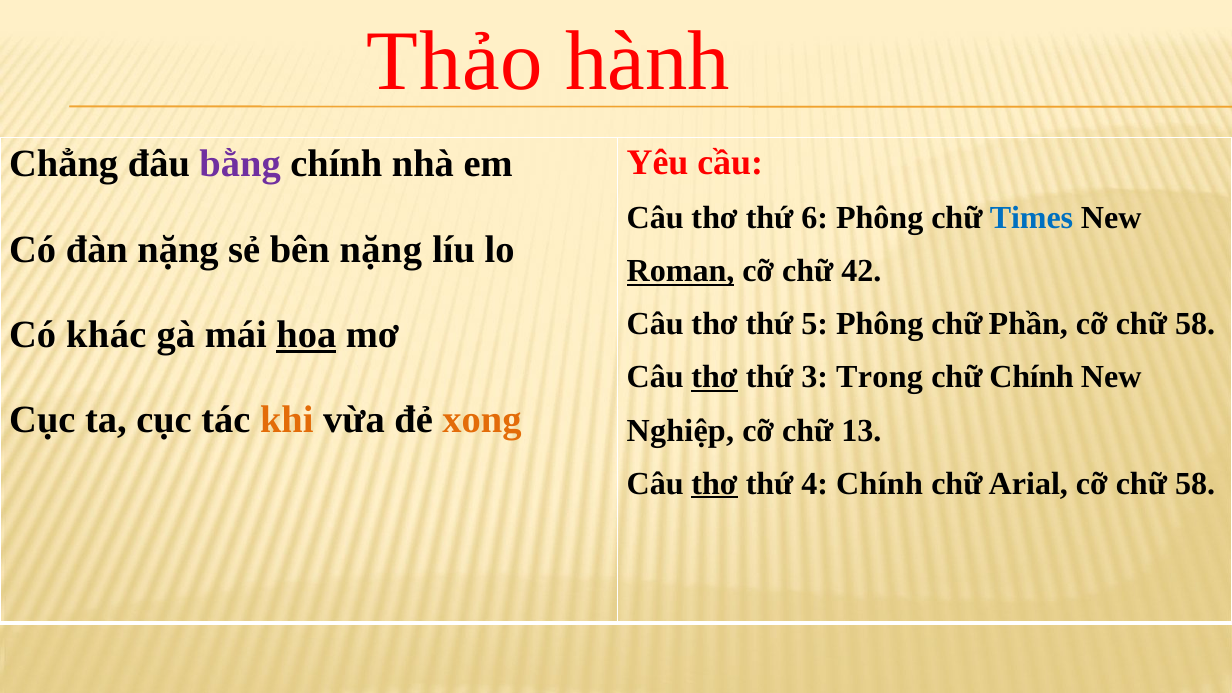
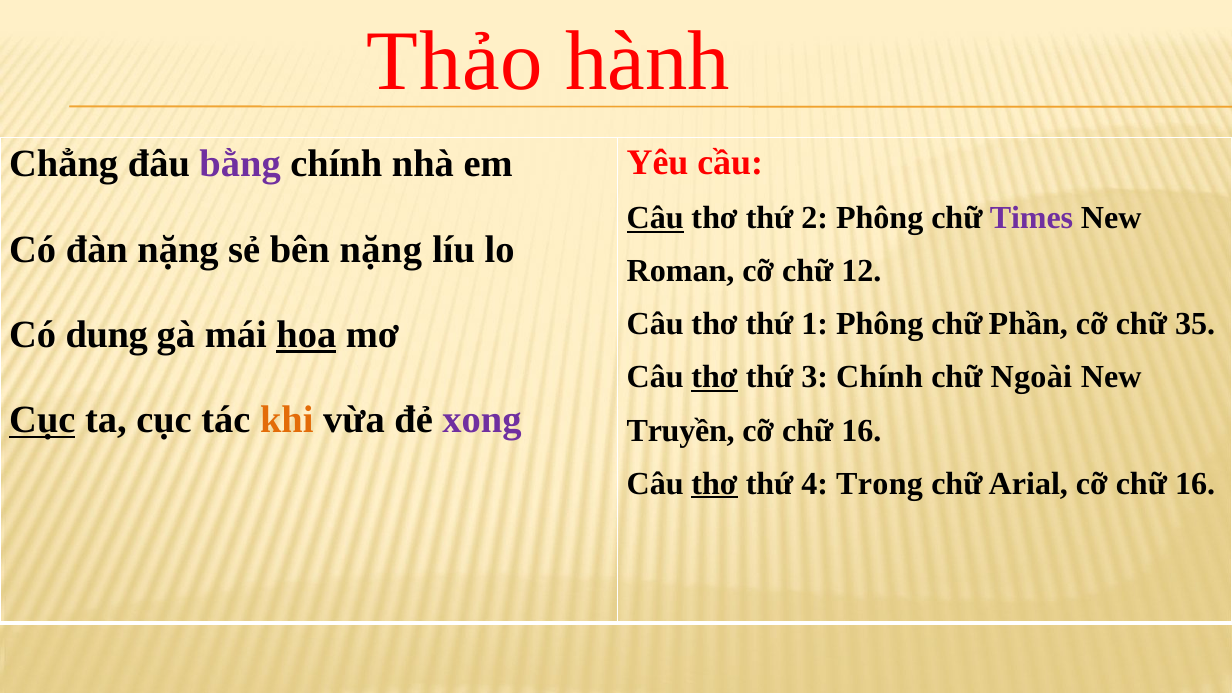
Câu at (655, 218) underline: none -> present
6: 6 -> 2
Times colour: blue -> purple
Roman underline: present -> none
42: 42 -> 12
5: 5 -> 1
58 at (1195, 324): 58 -> 35
khác: khác -> dung
3 Trong: Trong -> Chính
chữ Chính: Chính -> Ngoài
Cục at (42, 420) underline: none -> present
xong colour: orange -> purple
Nghiệp: Nghiệp -> Truyền
13 at (861, 430): 13 -> 16
4 Chính: Chính -> Trong
Arial cỡ chữ 58: 58 -> 16
